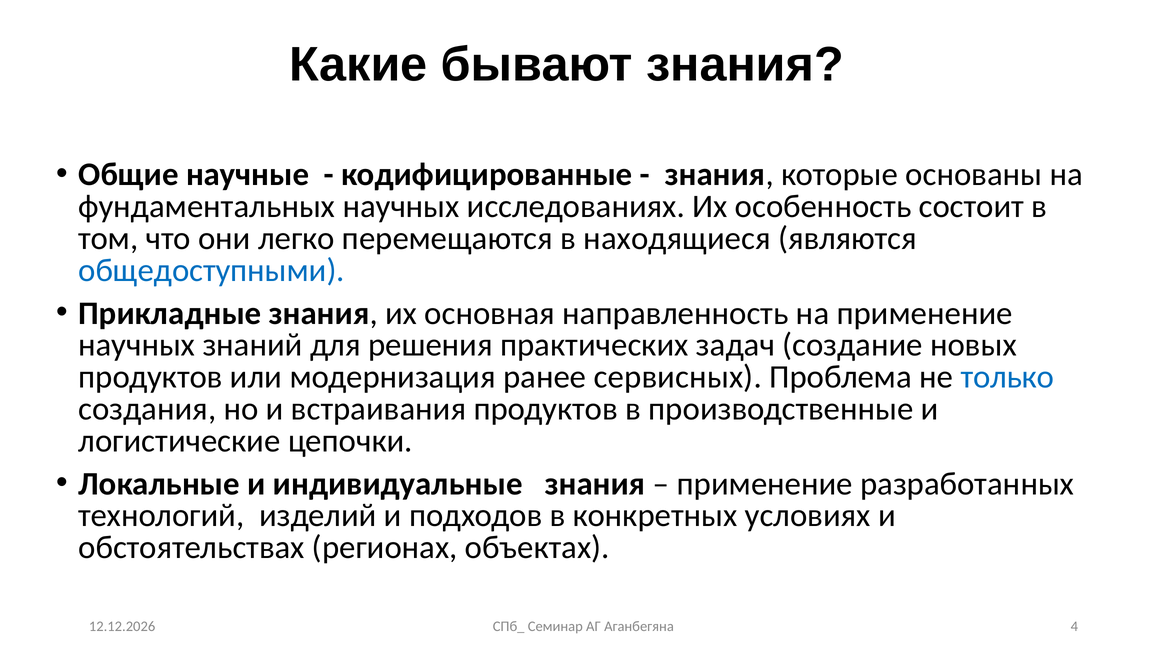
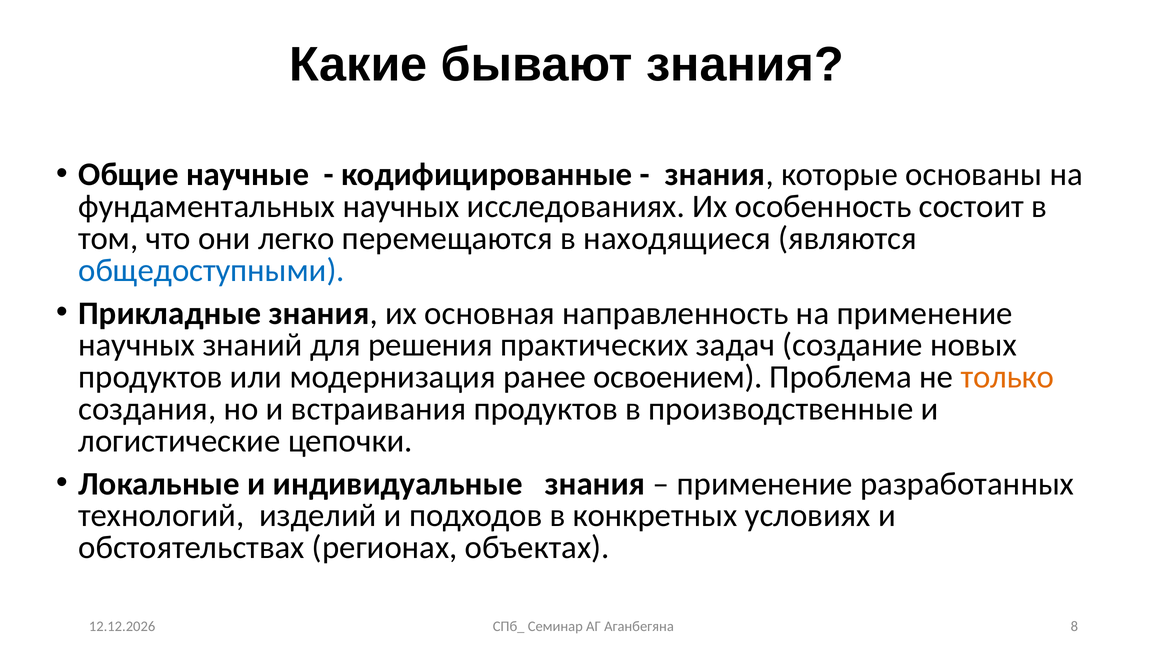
сервисных: сервисных -> освоением
только colour: blue -> orange
4: 4 -> 8
